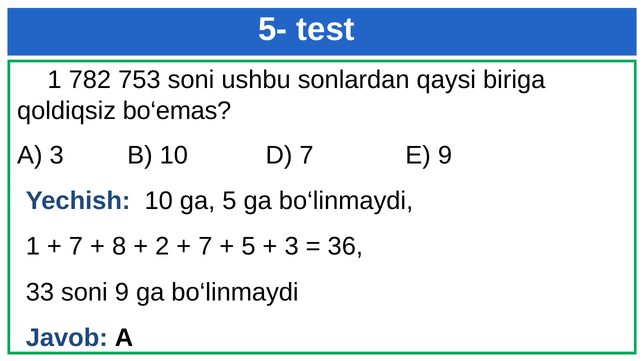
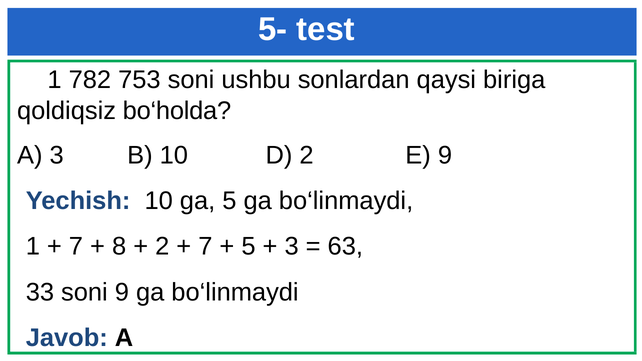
bo‘emas: bo‘emas -> bo‘holda
D 7: 7 -> 2
36: 36 -> 63
